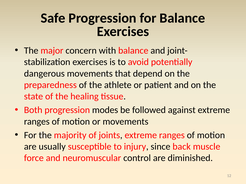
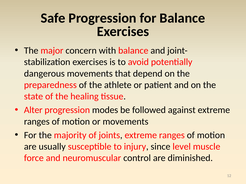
Both: Both -> Alter
back: back -> level
